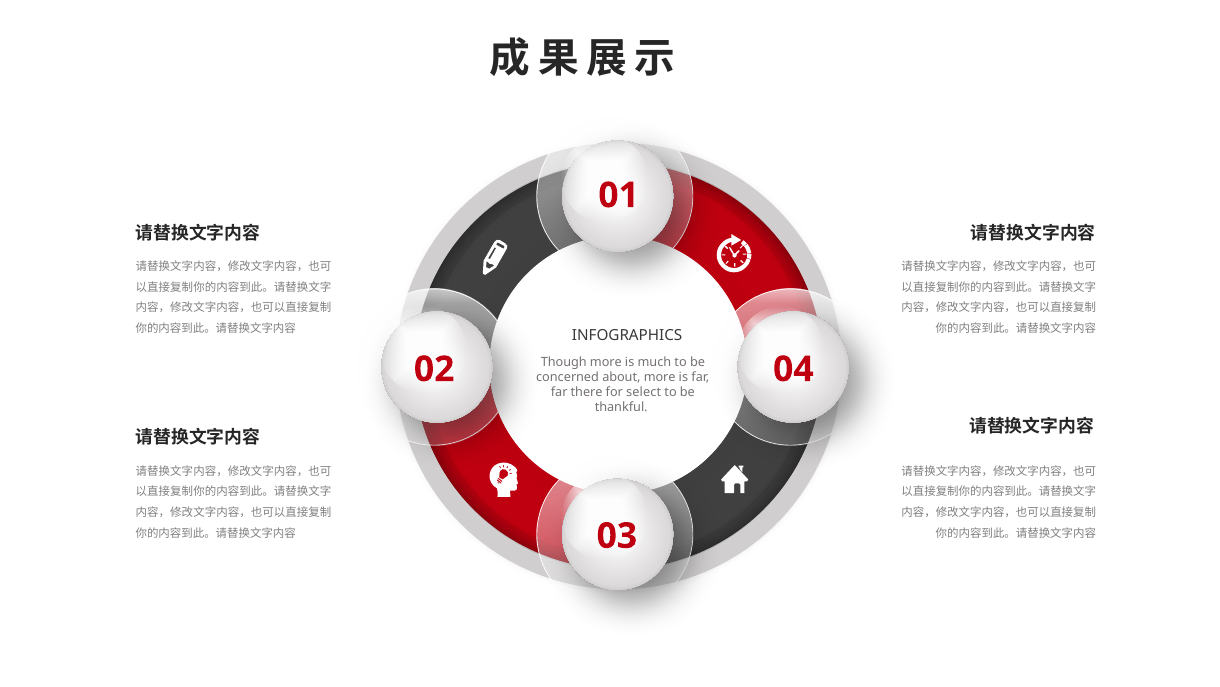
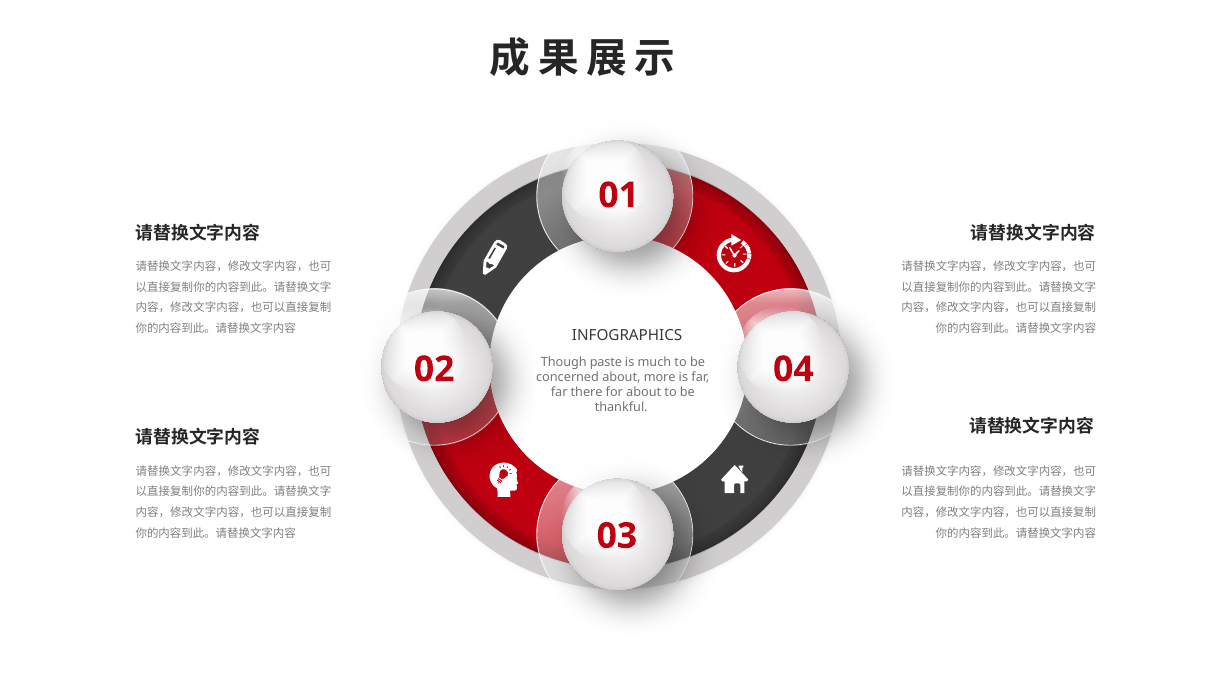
Though more: more -> paste
for select: select -> about
